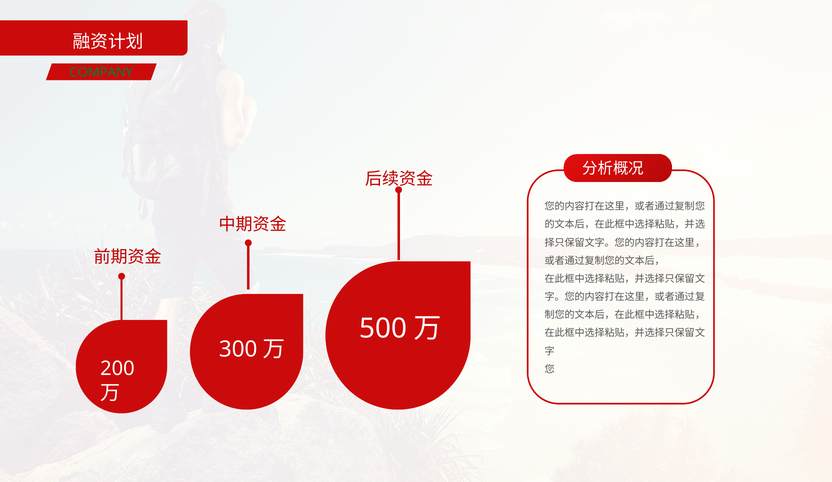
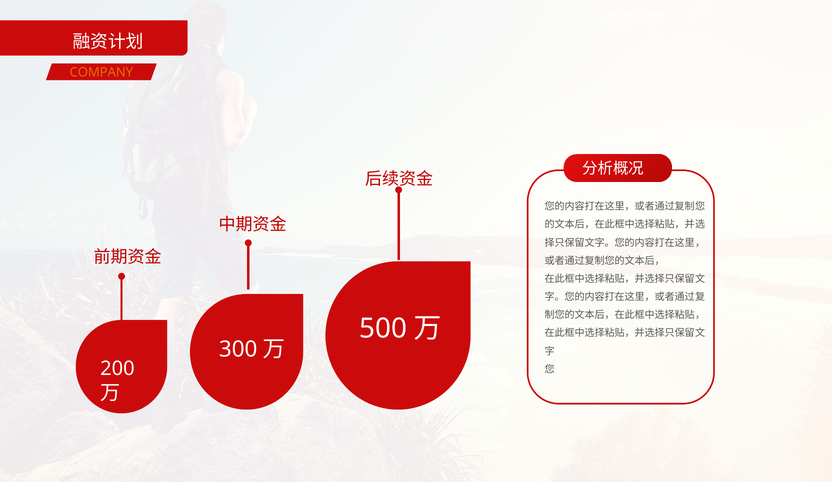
COMPANY colour: green -> orange
